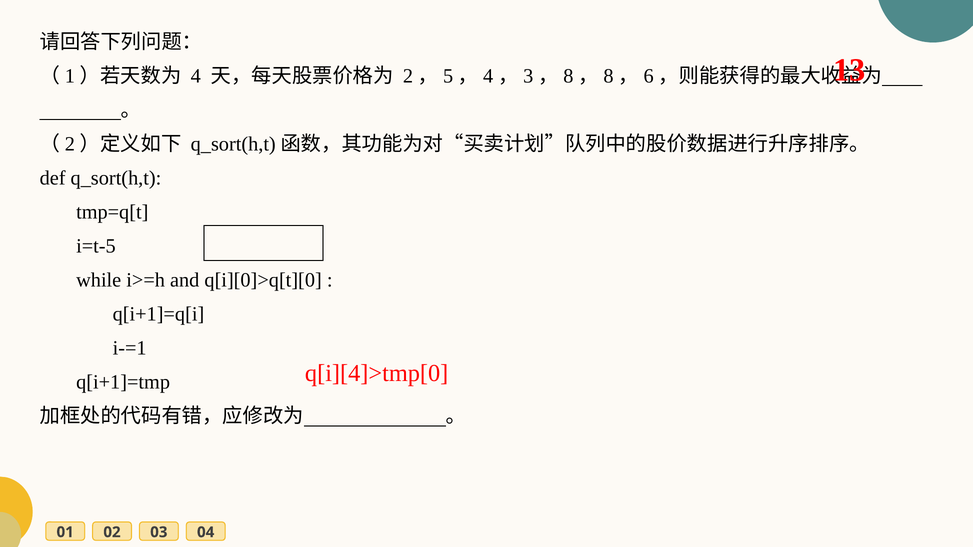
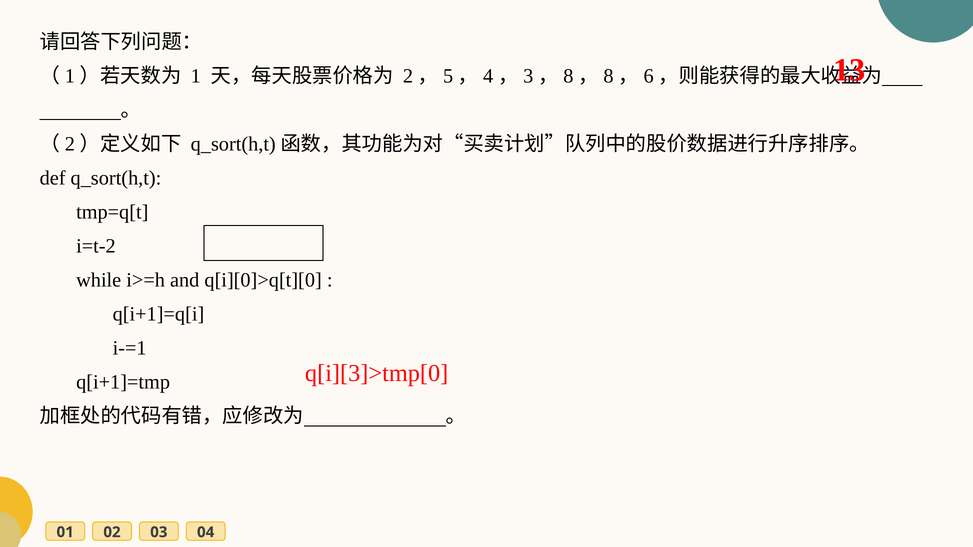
4: 4 -> 1
i=t-5: i=t-5 -> i=t-2
q[i][4]>tmp[0: q[i][4]>tmp[0 -> q[i][3]>tmp[0
